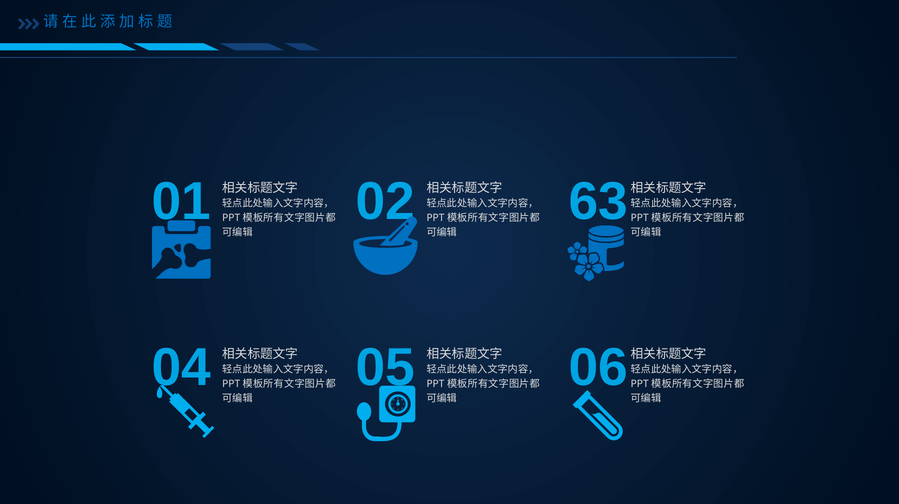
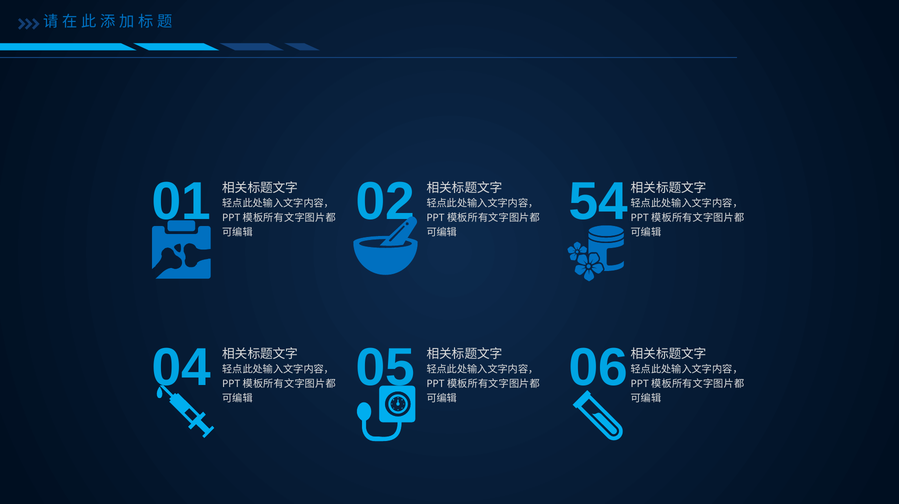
63: 63 -> 54
